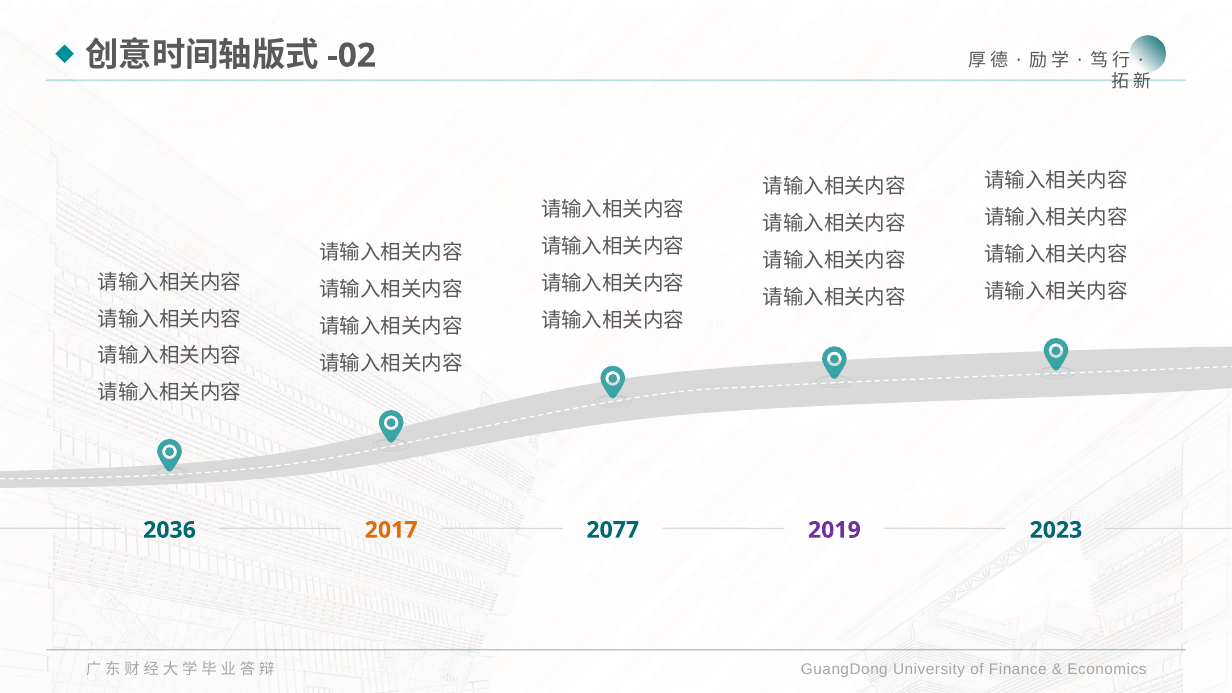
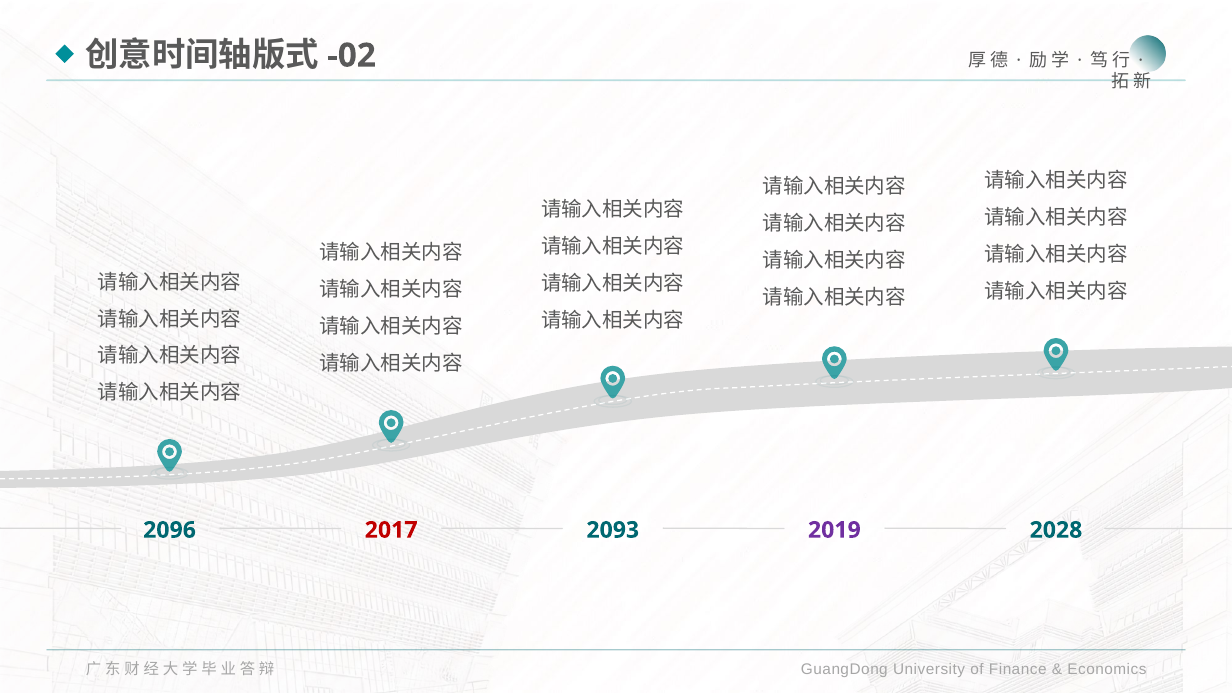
2036: 2036 -> 2096
2017 colour: orange -> red
2077: 2077 -> 2093
2023: 2023 -> 2028
